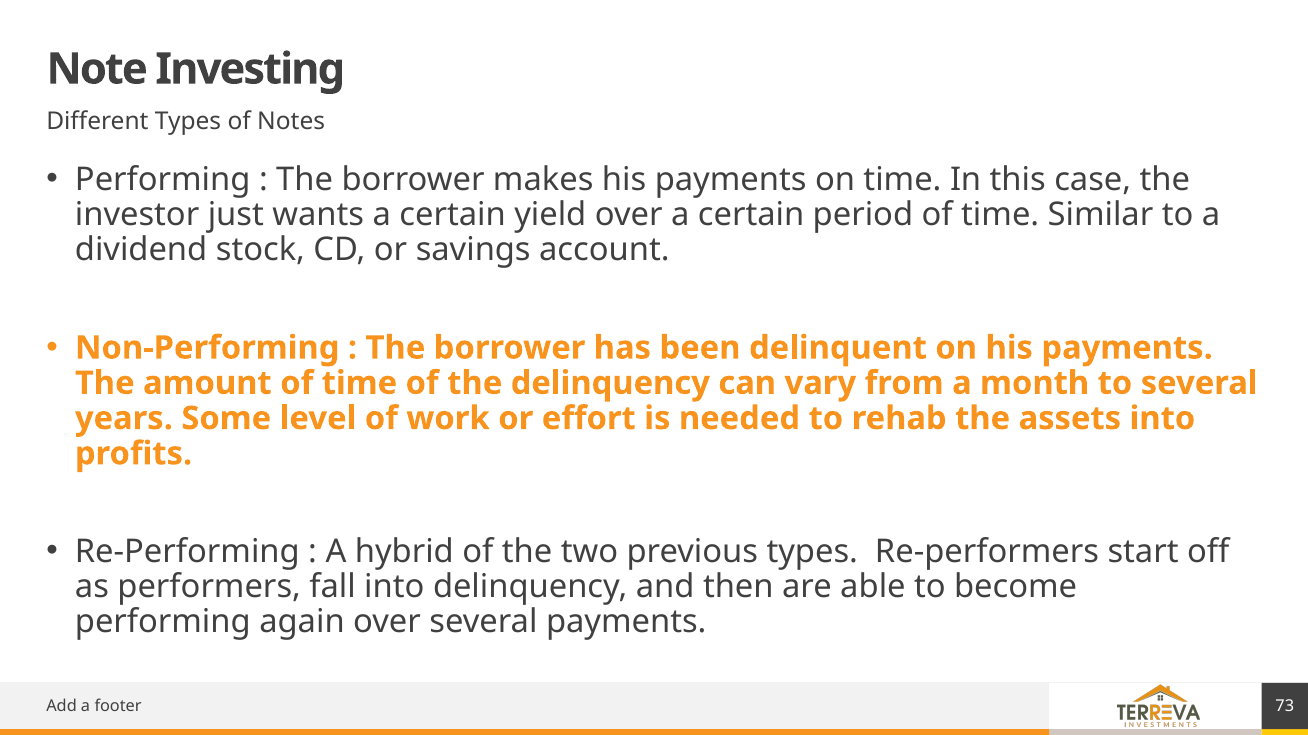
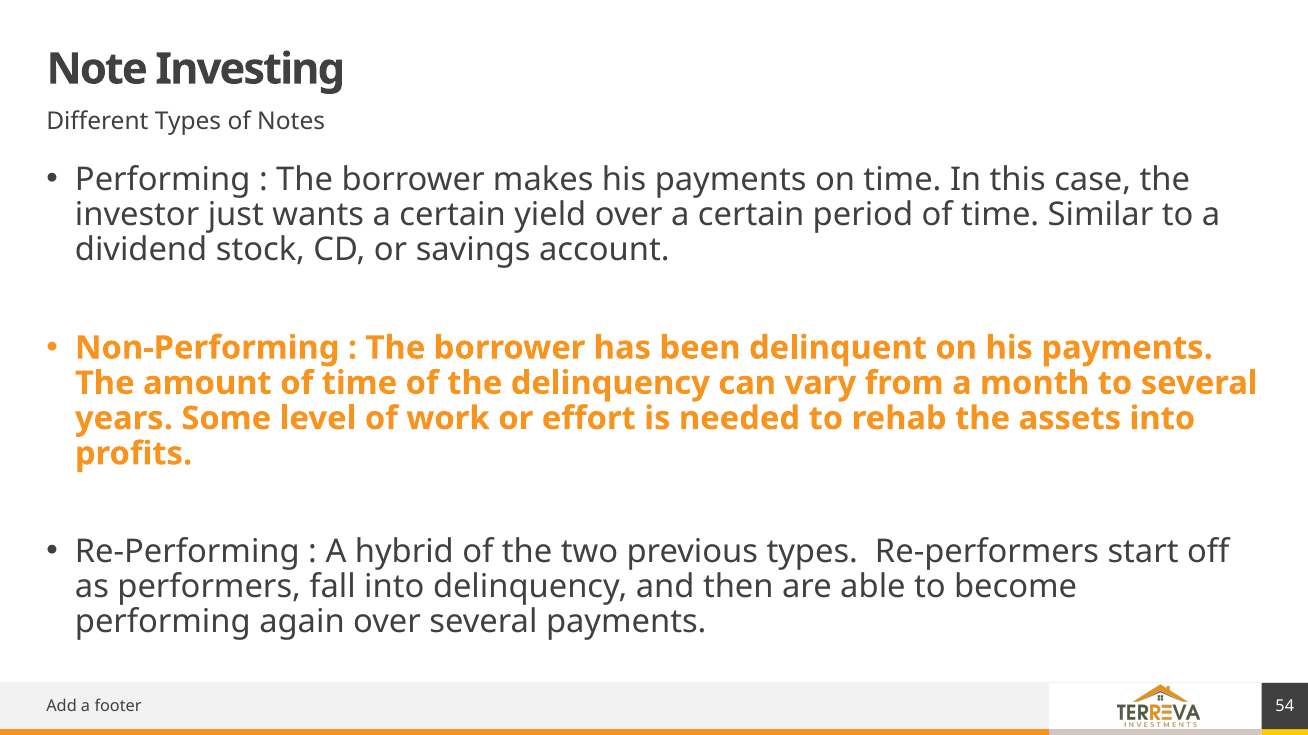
73: 73 -> 54
